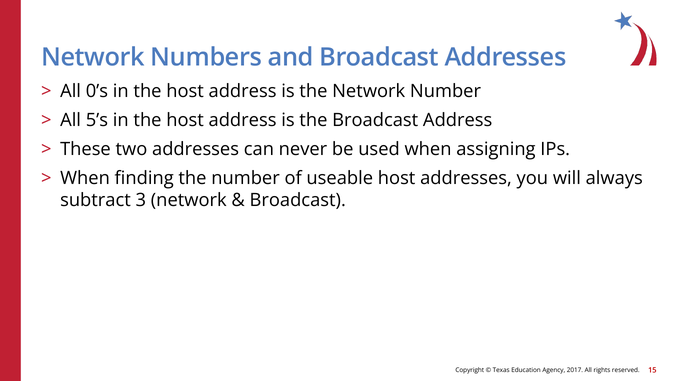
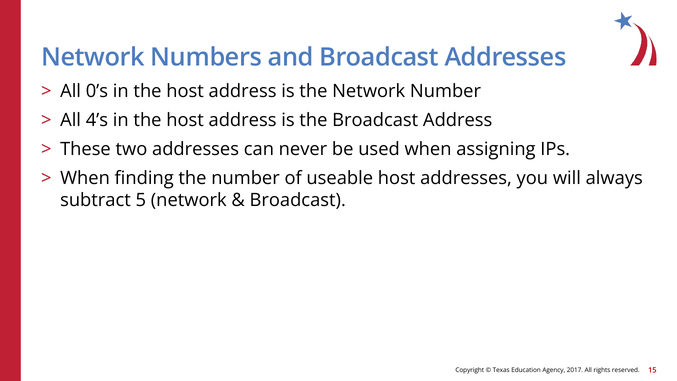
5’s: 5’s -> 4’s
3: 3 -> 5
